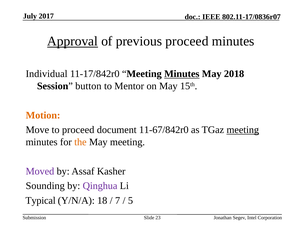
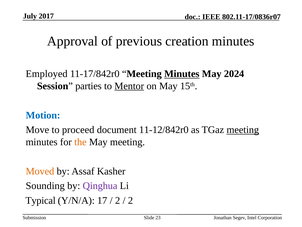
Approval underline: present -> none
previous proceed: proceed -> creation
Individual: Individual -> Employed
2018: 2018 -> 2024
button: button -> parties
Mentor underline: none -> present
Motion colour: orange -> blue
11-67/842r0: 11-67/842r0 -> 11-12/842r0
Moved colour: purple -> orange
18: 18 -> 17
7 at (118, 200): 7 -> 2
5 at (130, 200): 5 -> 2
